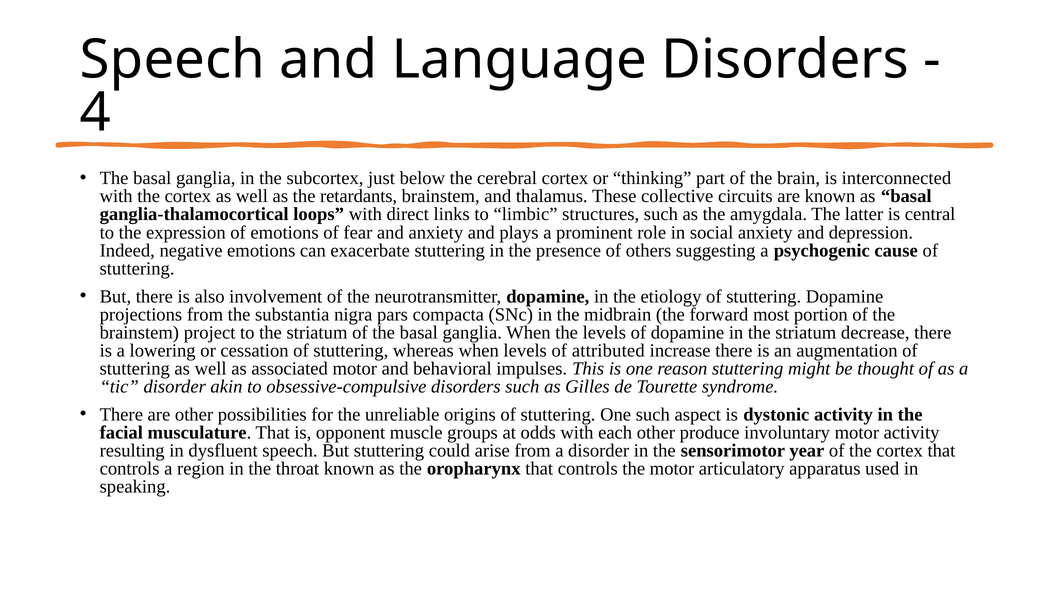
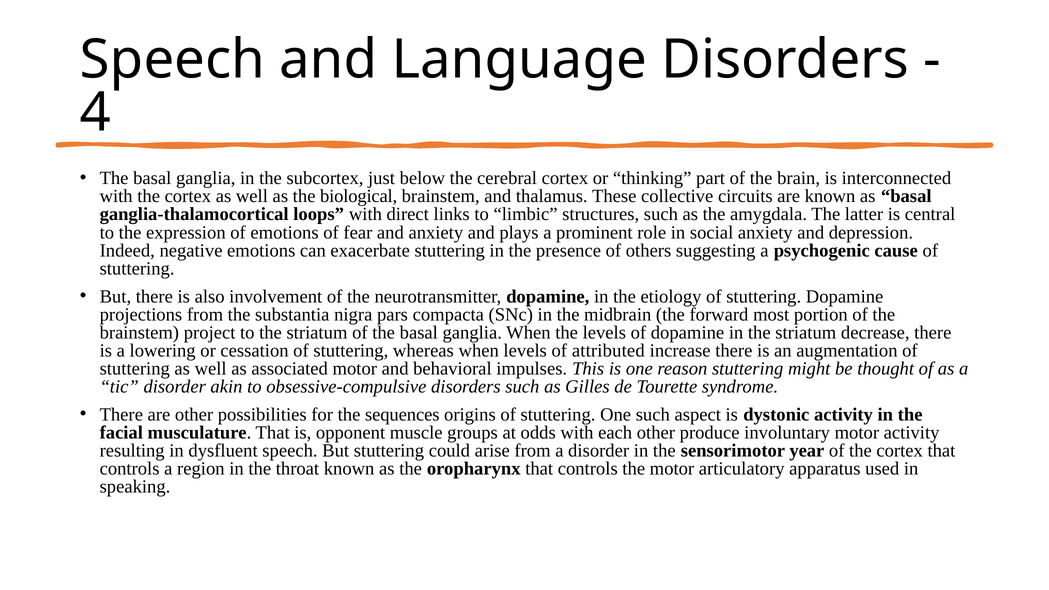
retardants: retardants -> biological
unreliable: unreliable -> sequences
